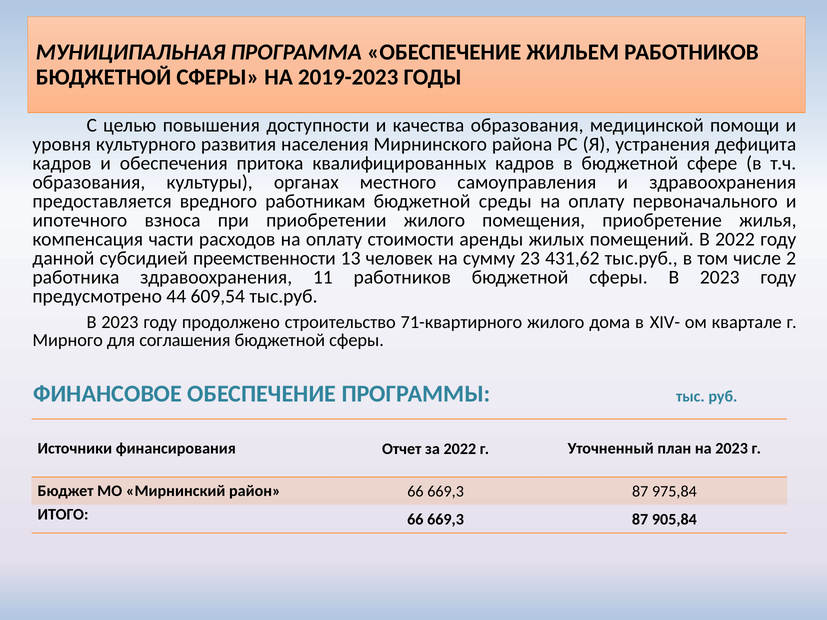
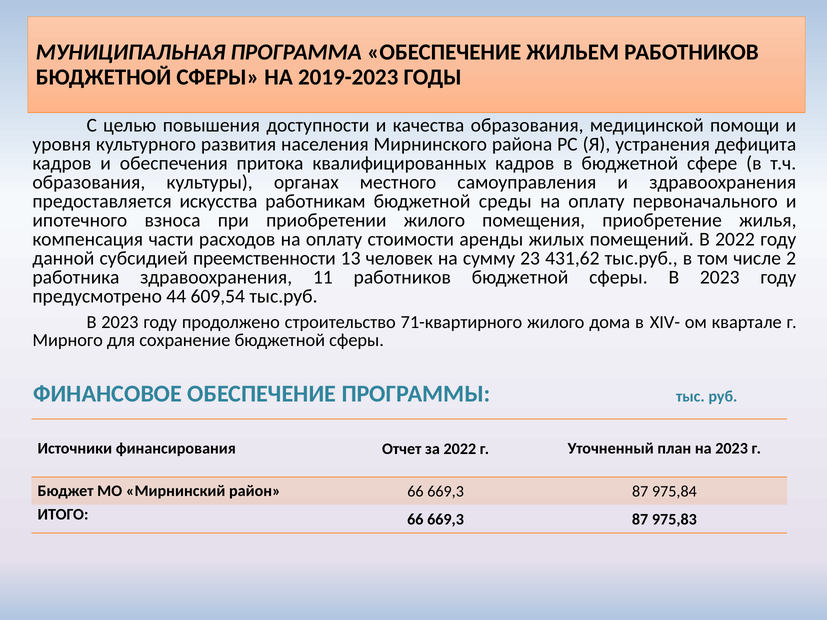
вредного: вредного -> искусства
соглашения: соглашения -> сохранение
905,84: 905,84 -> 975,83
